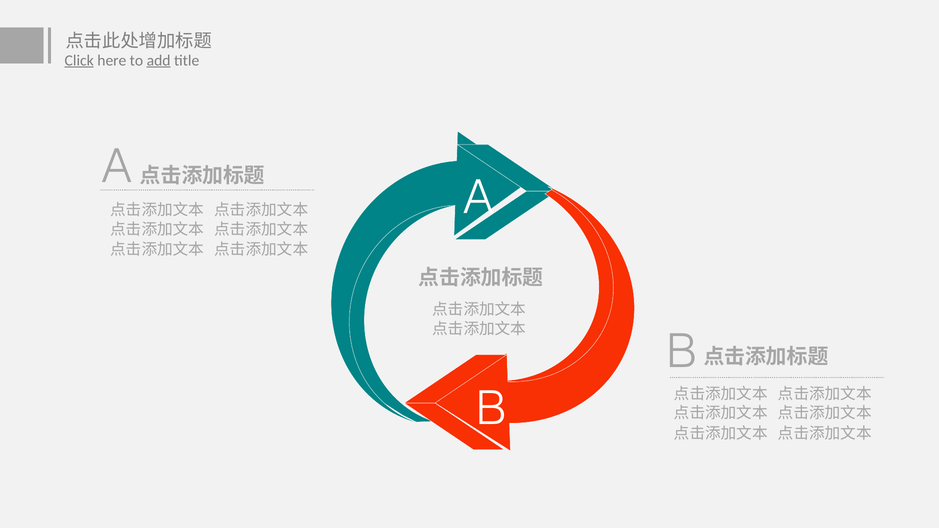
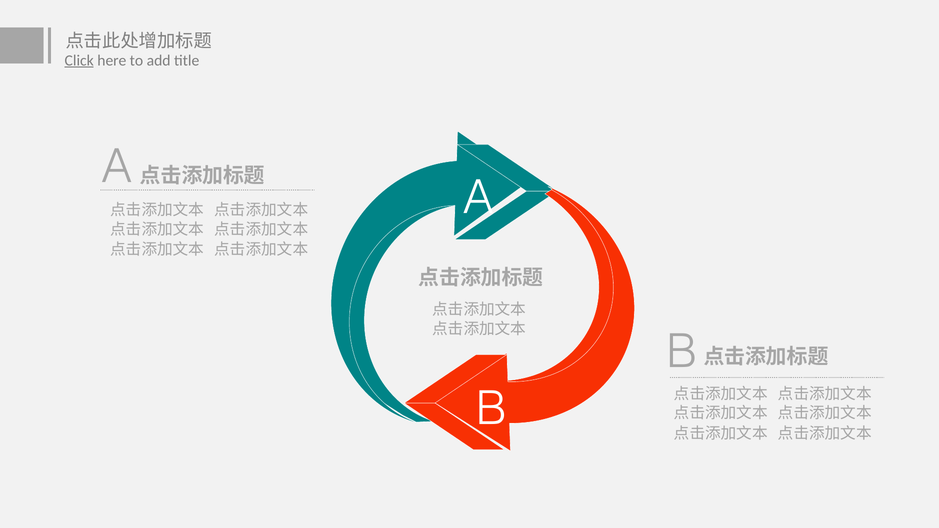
add underline: present -> none
